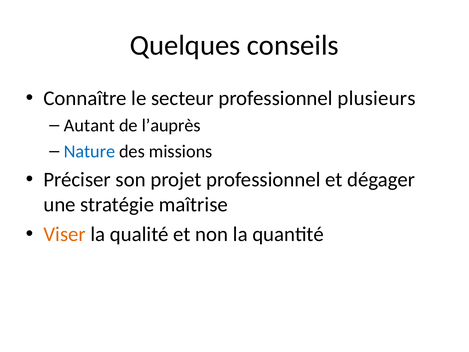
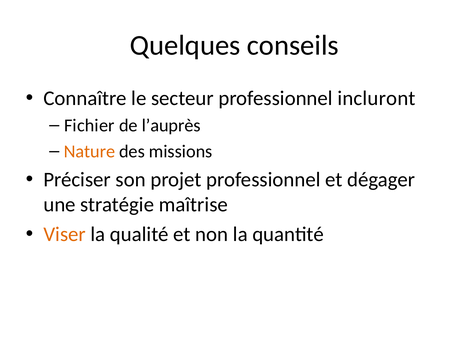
plusieurs: plusieurs -> incluront
Autant: Autant -> Fichier
Nature colour: blue -> orange
